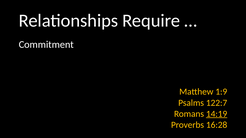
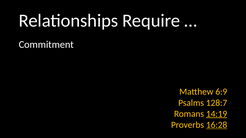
1:9: 1:9 -> 6:9
122:7: 122:7 -> 128:7
16:28 underline: none -> present
